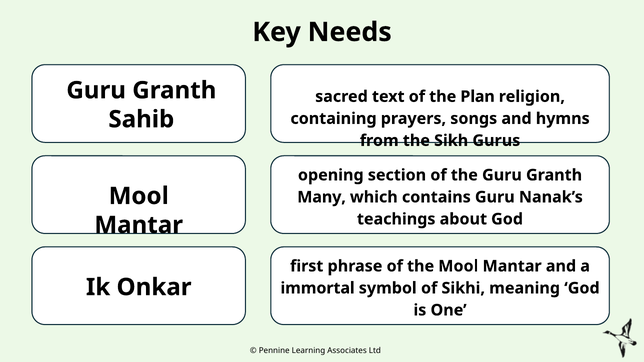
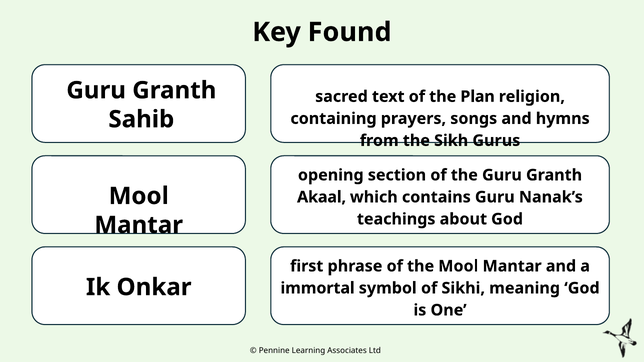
Needs: Needs -> Found
Many: Many -> Akaal
